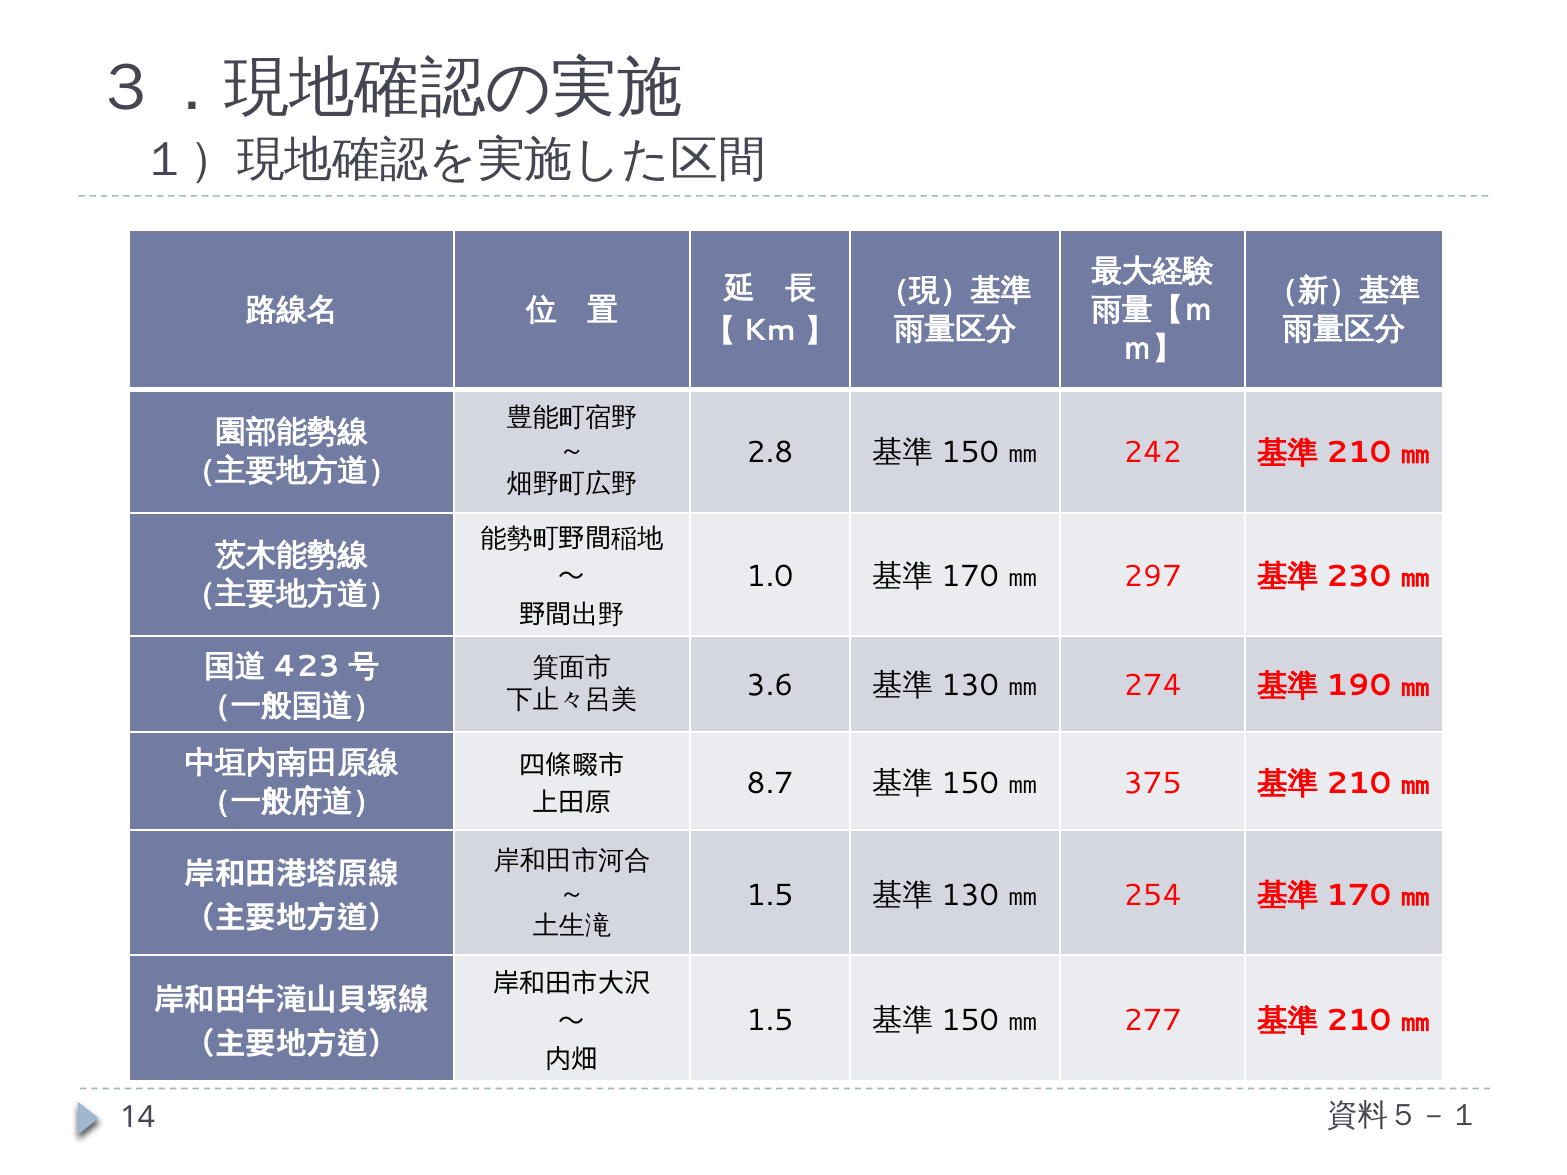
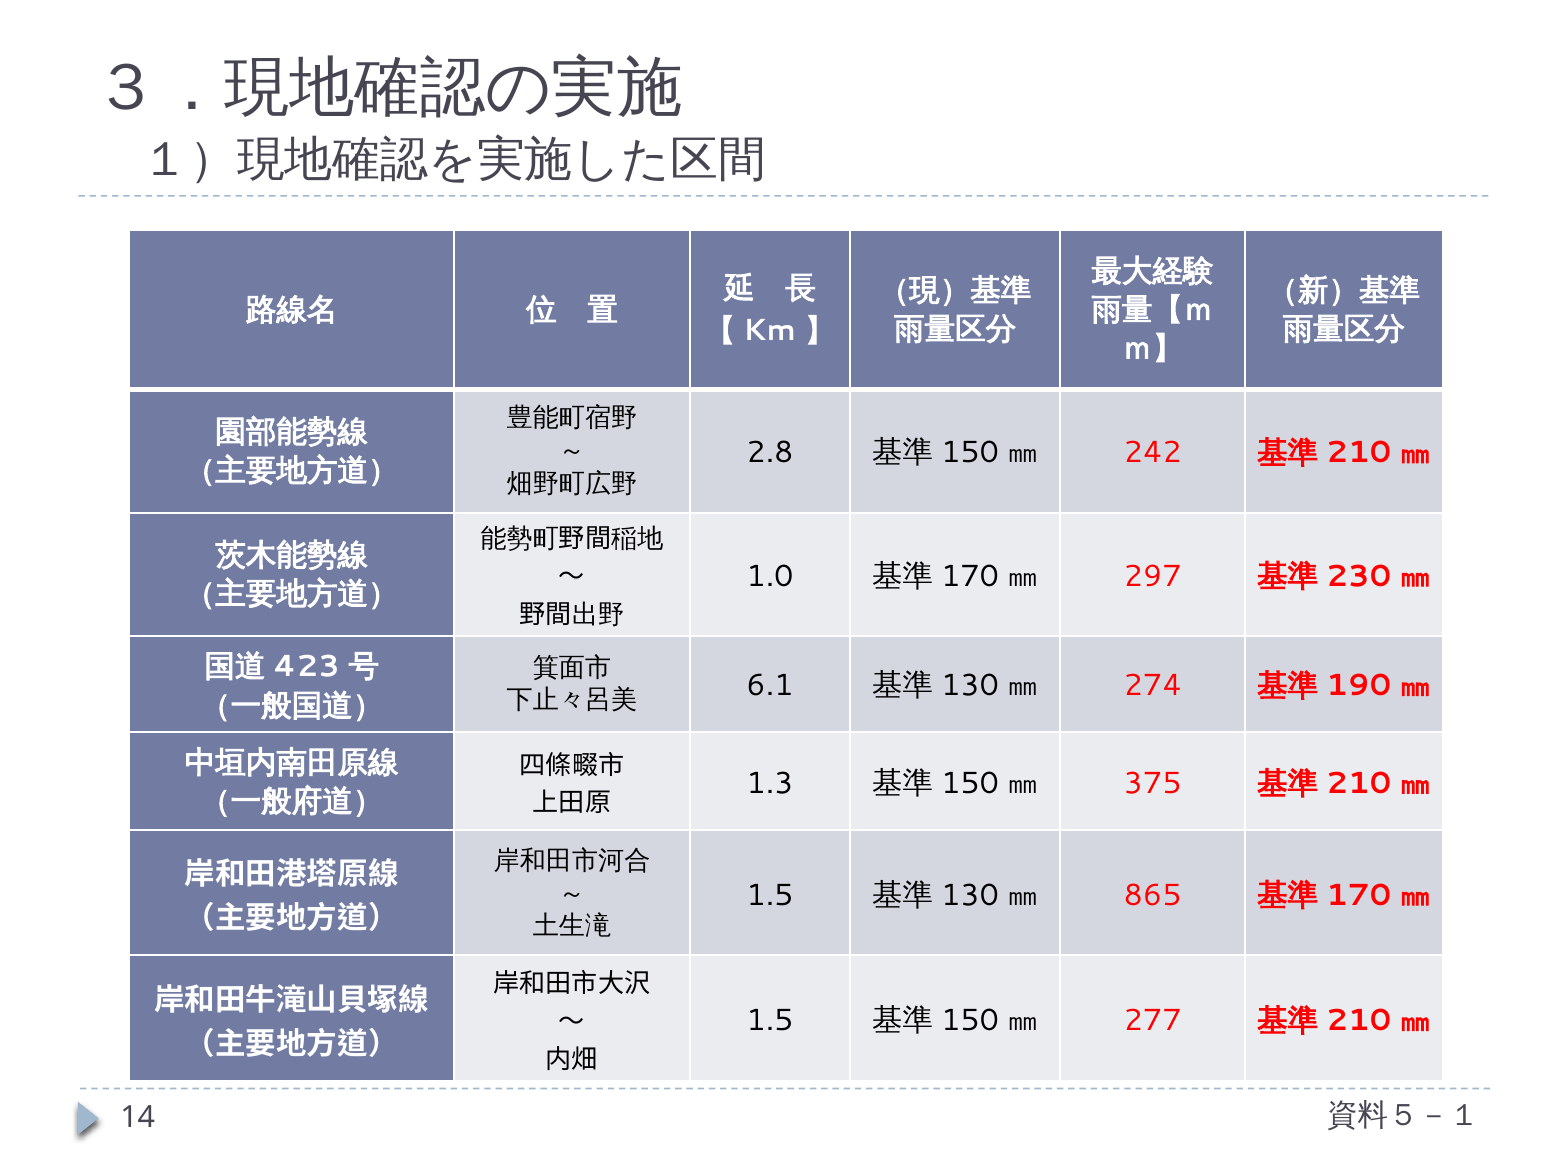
3.6: 3.6 -> 6.1
8.7: 8.7 -> 1.3
254: 254 -> 865
